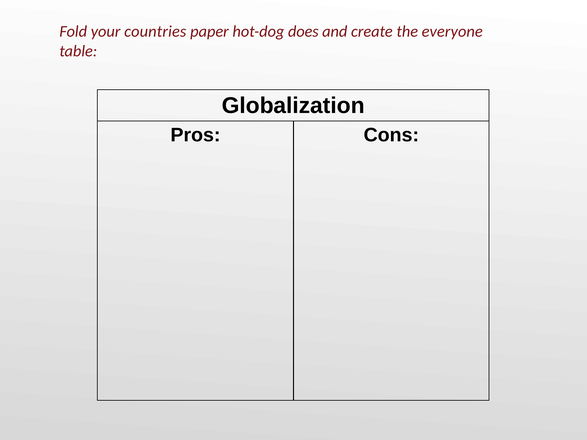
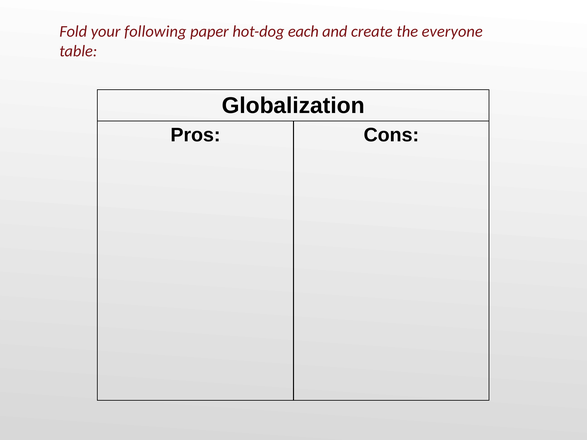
countries: countries -> following
does: does -> each
